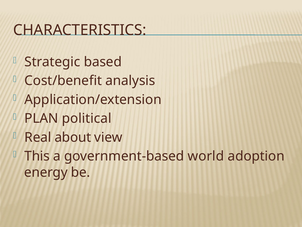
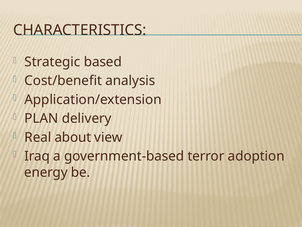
political: political -> delivery
This: This -> Iraq
world: world -> terror
